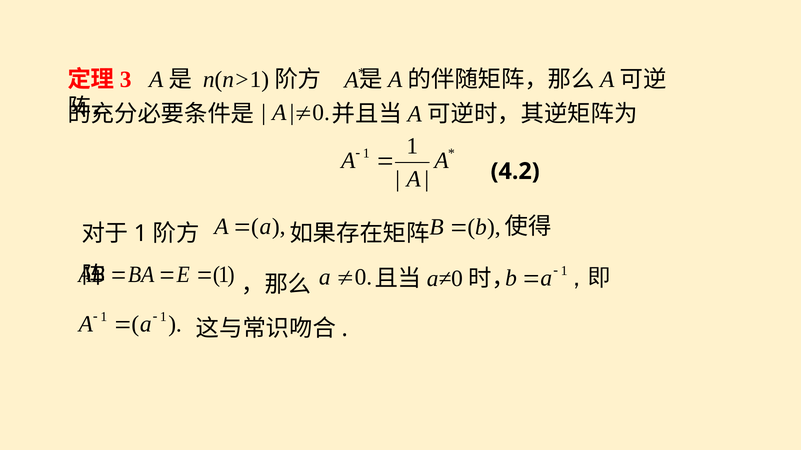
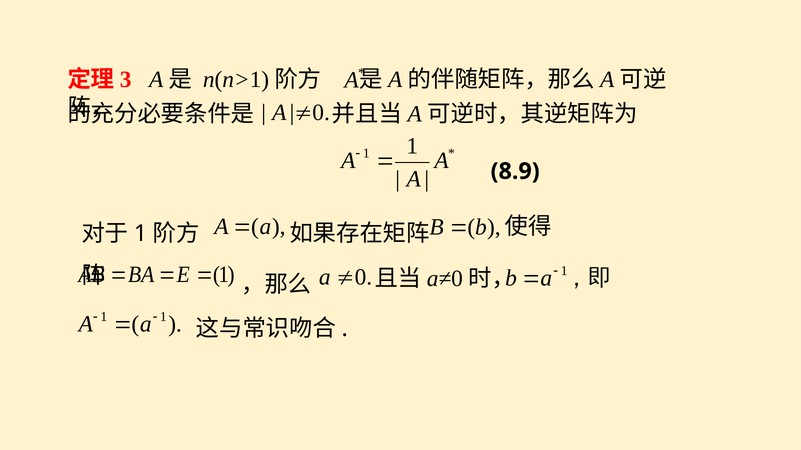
4.2: 4.2 -> 8.9
